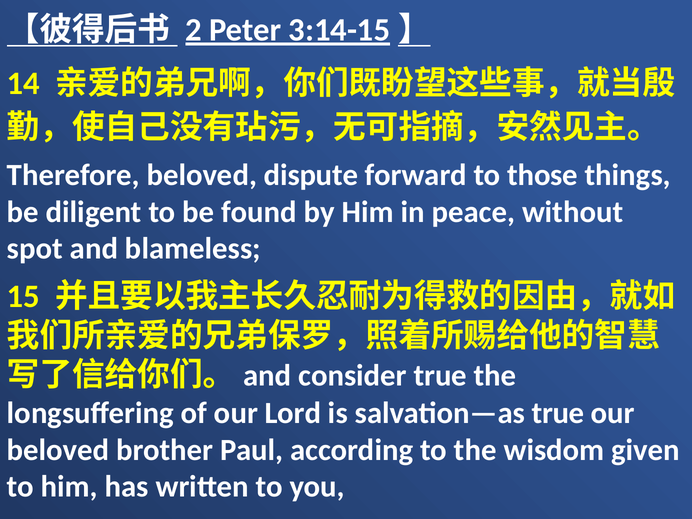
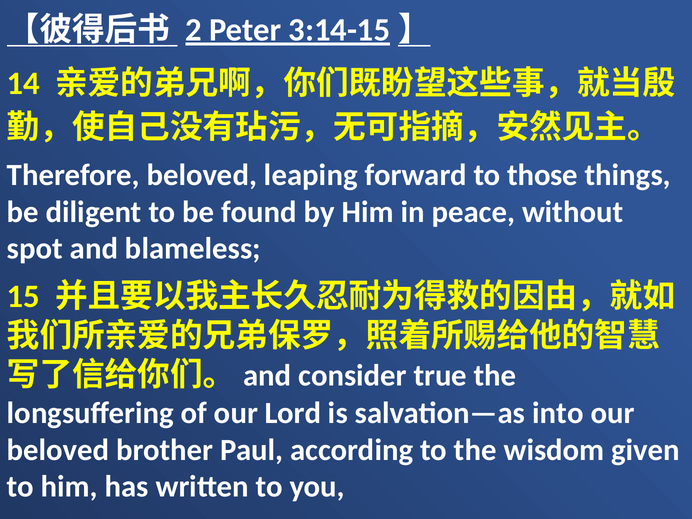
dispute: dispute -> leaping
salvation—as true: true -> into
